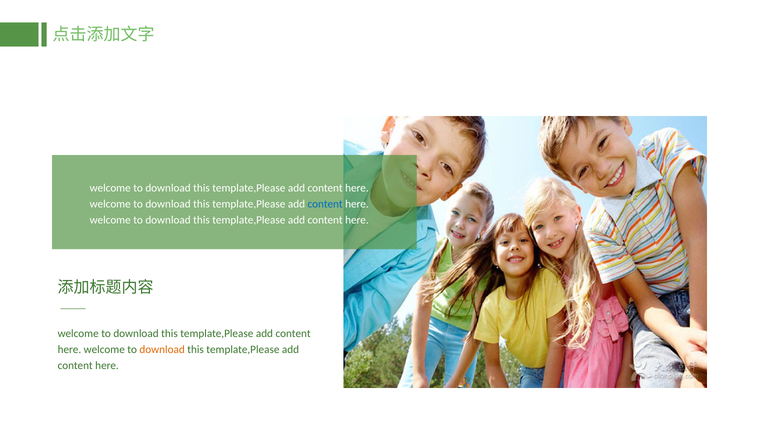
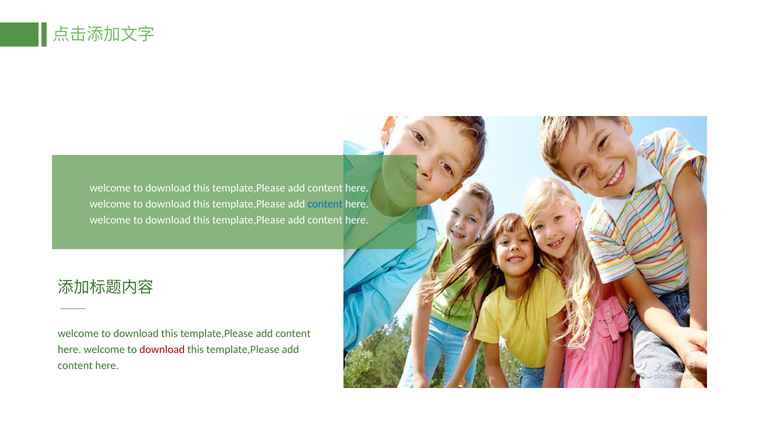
download at (162, 350) colour: orange -> red
